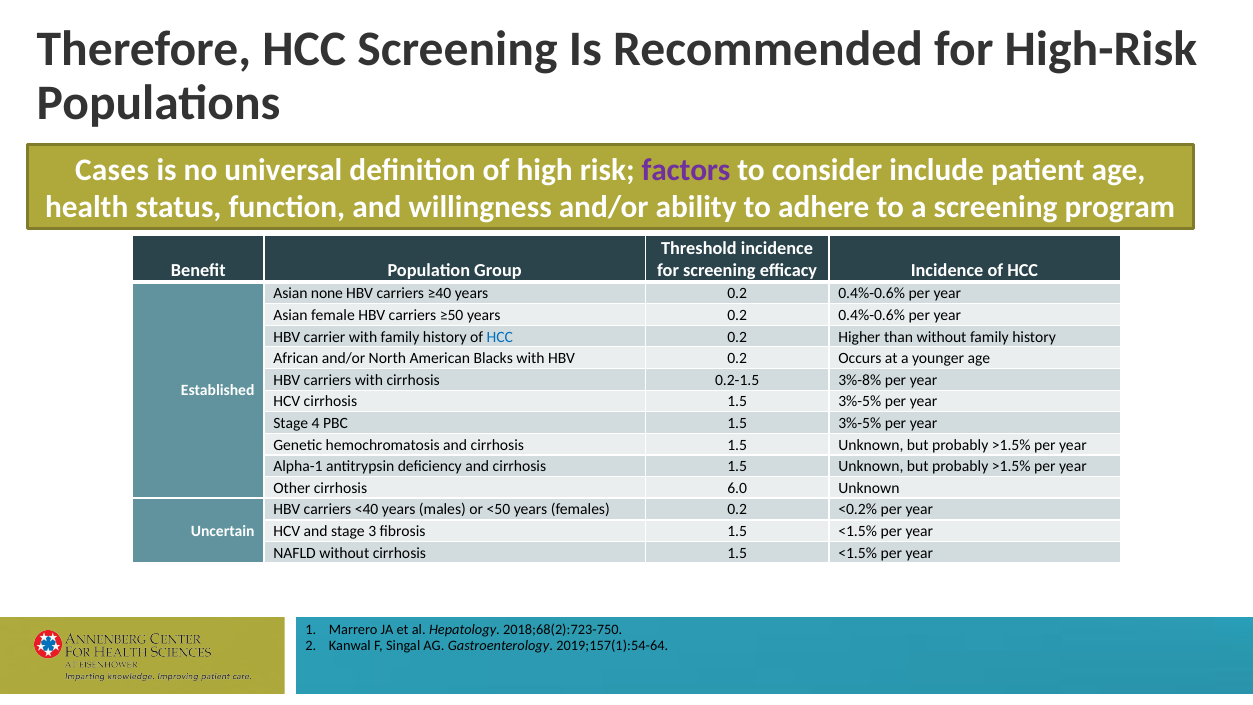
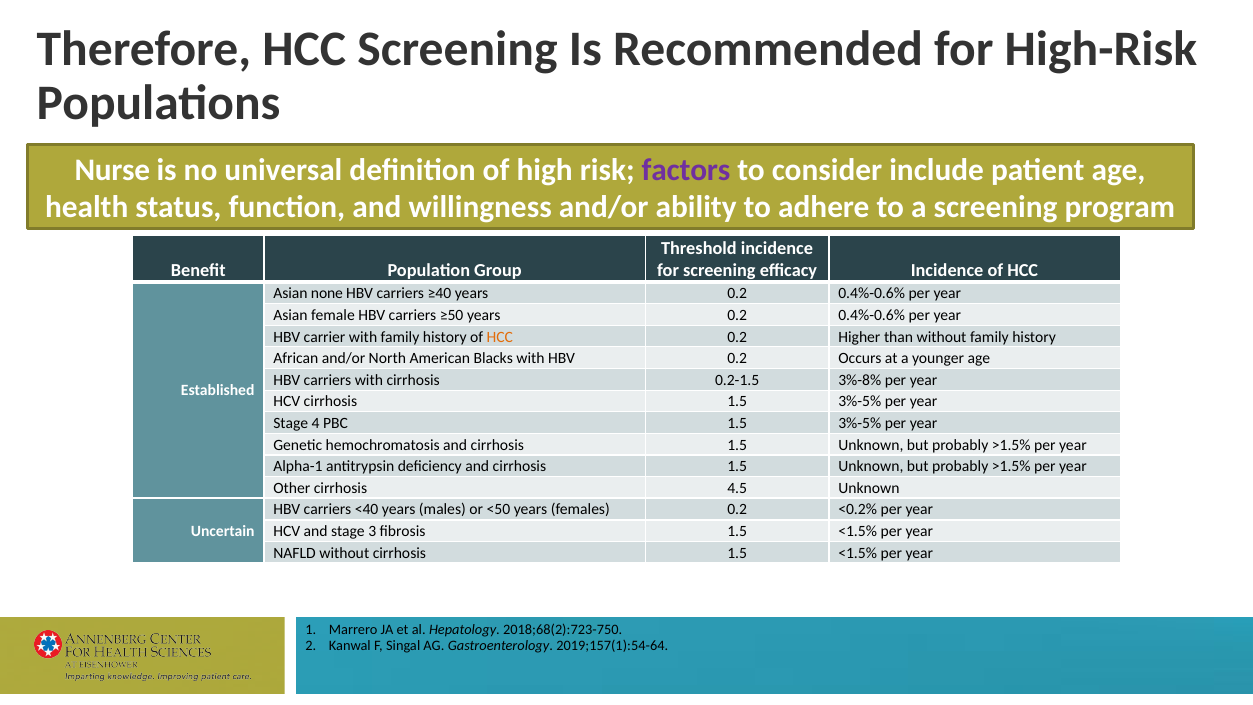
Cases: Cases -> Nurse
HCC at (500, 337) colour: blue -> orange
6.0: 6.0 -> 4.5
